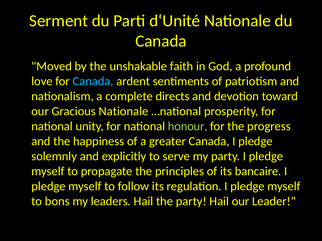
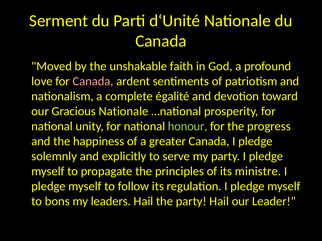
Canada at (93, 81) colour: light blue -> pink
directs: directs -> égalité
bancaire: bancaire -> ministre
